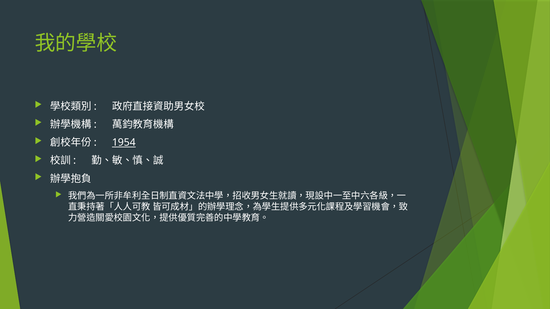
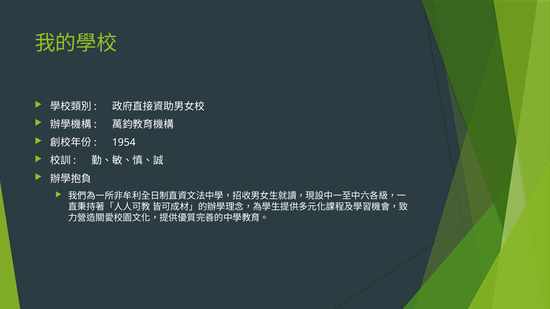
1954 underline: present -> none
